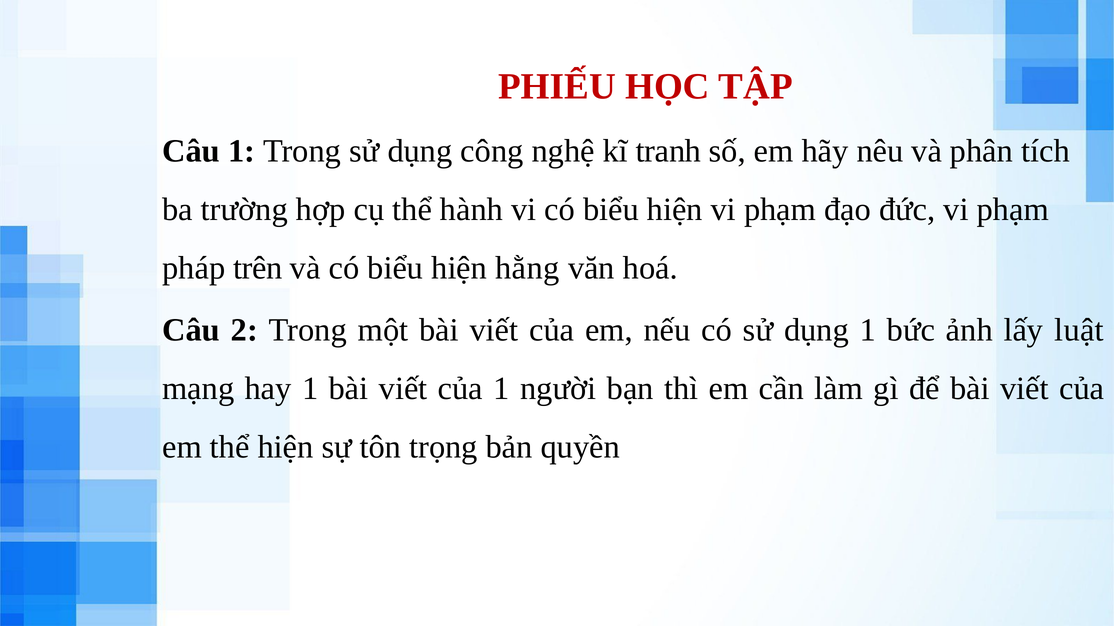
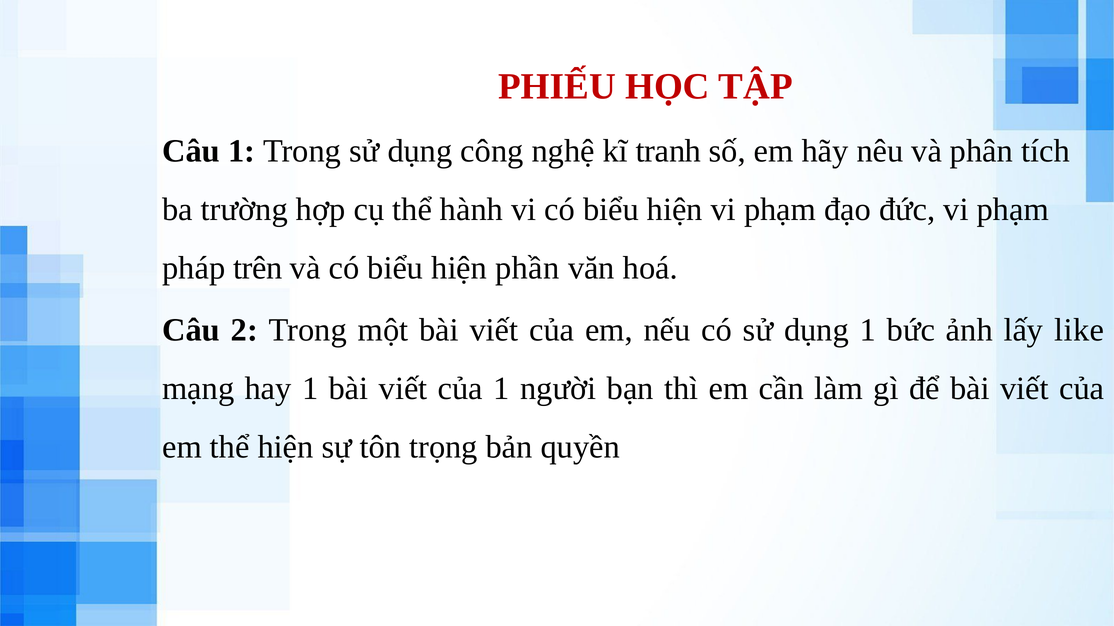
hằng: hằng -> phần
luật: luật -> like
